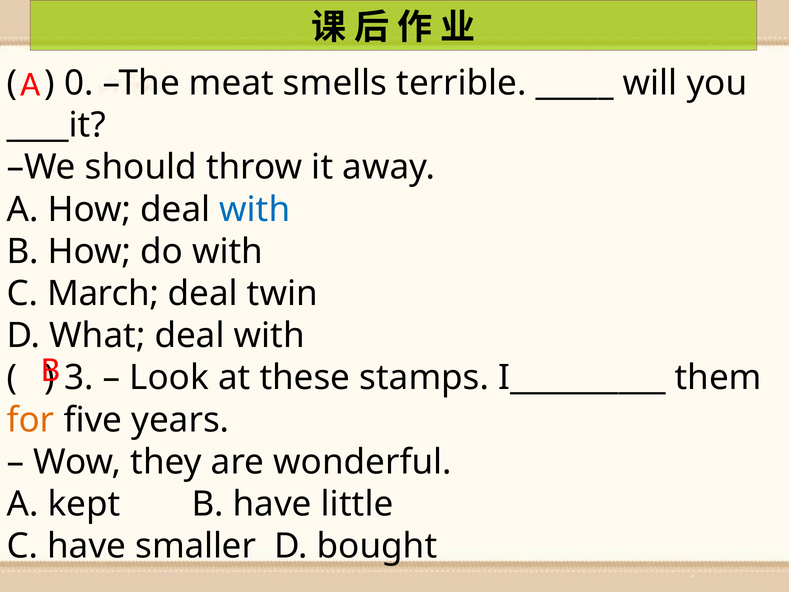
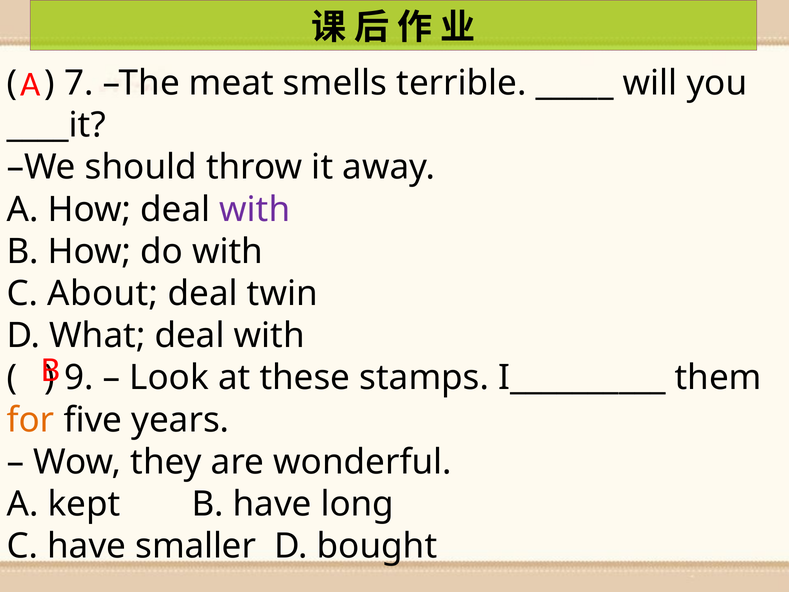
0: 0 -> 7
with at (255, 209) colour: blue -> purple
March: March -> About
3: 3 -> 9
little: little -> long
